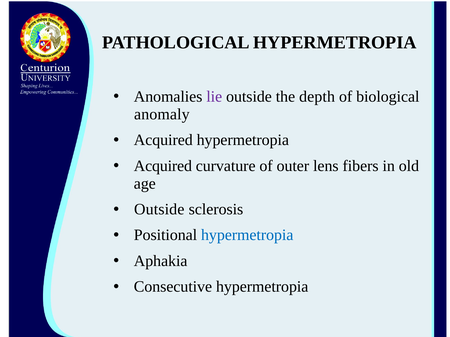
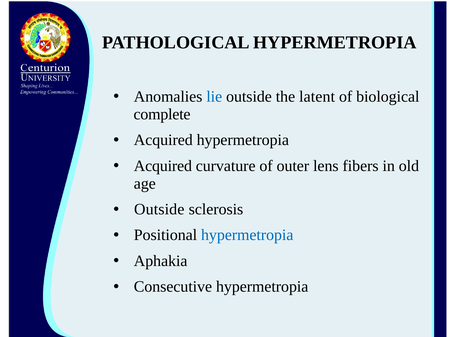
lie colour: purple -> blue
depth: depth -> latent
anomaly: anomaly -> complete
